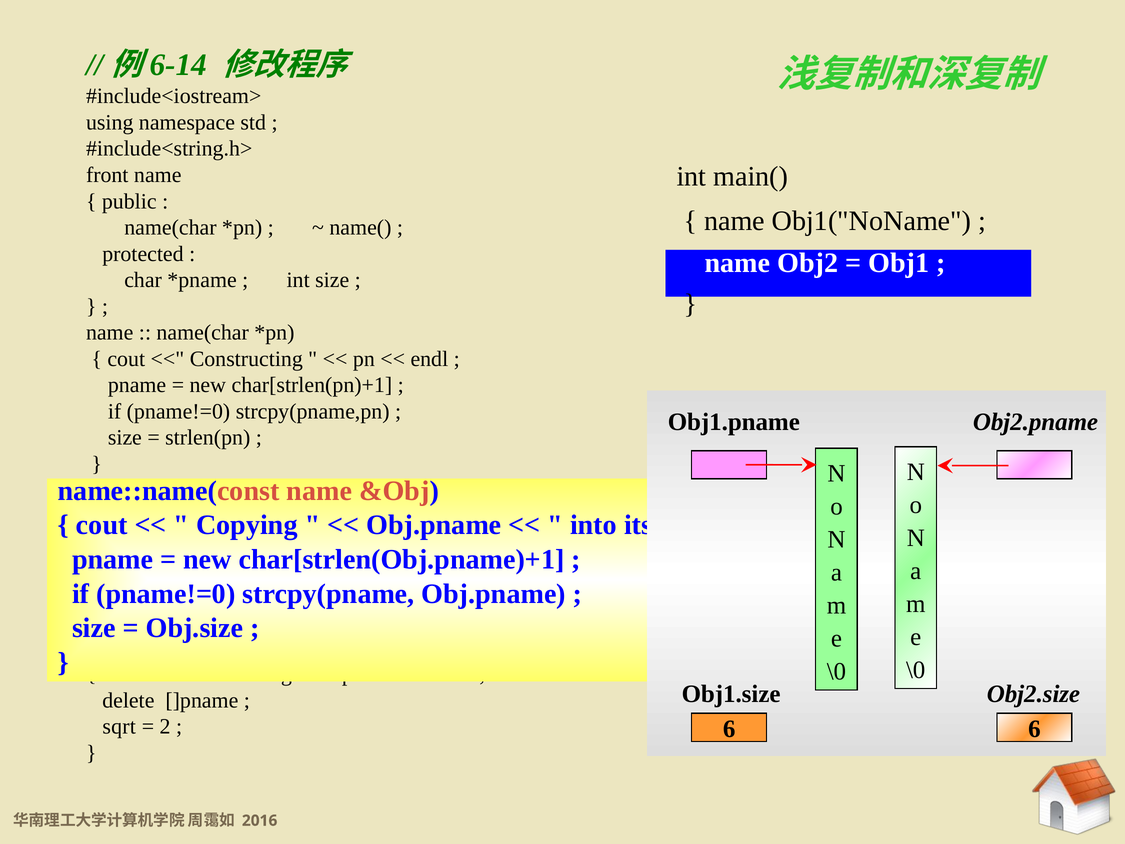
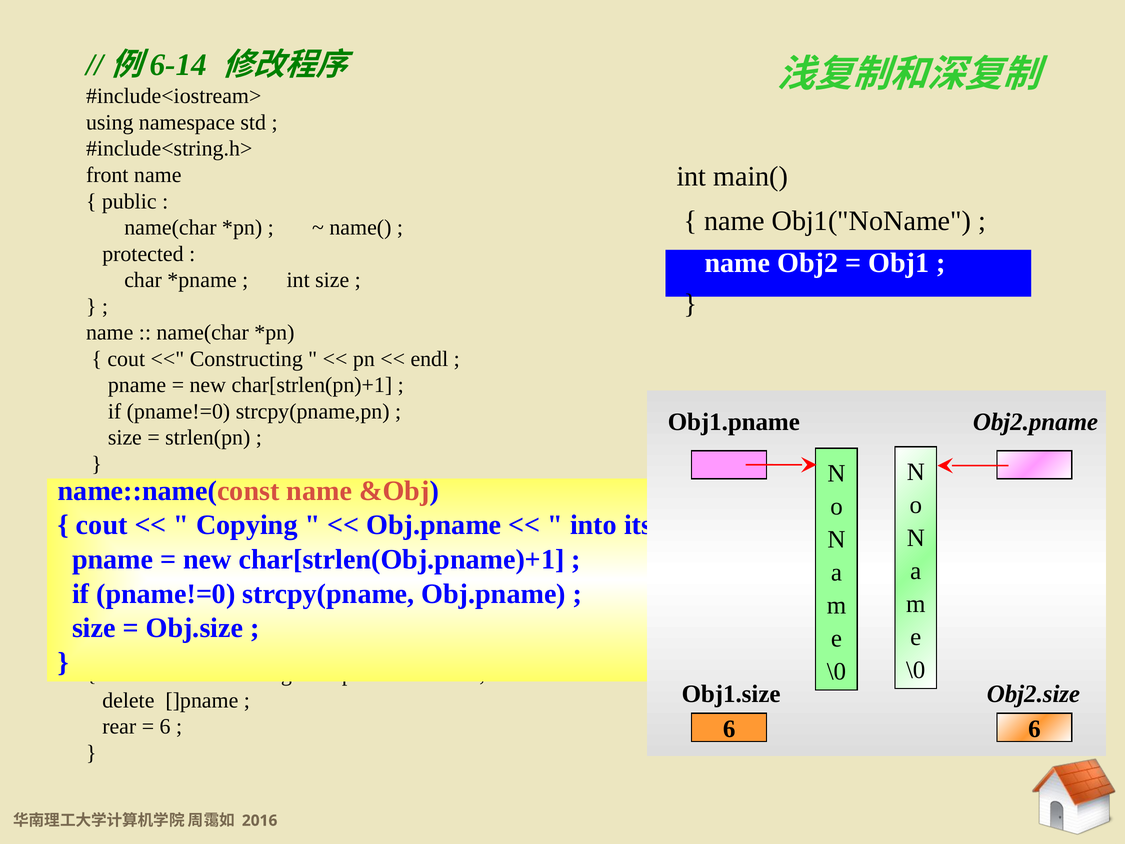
sqrt: sqrt -> rear
2 at (165, 727): 2 -> 6
